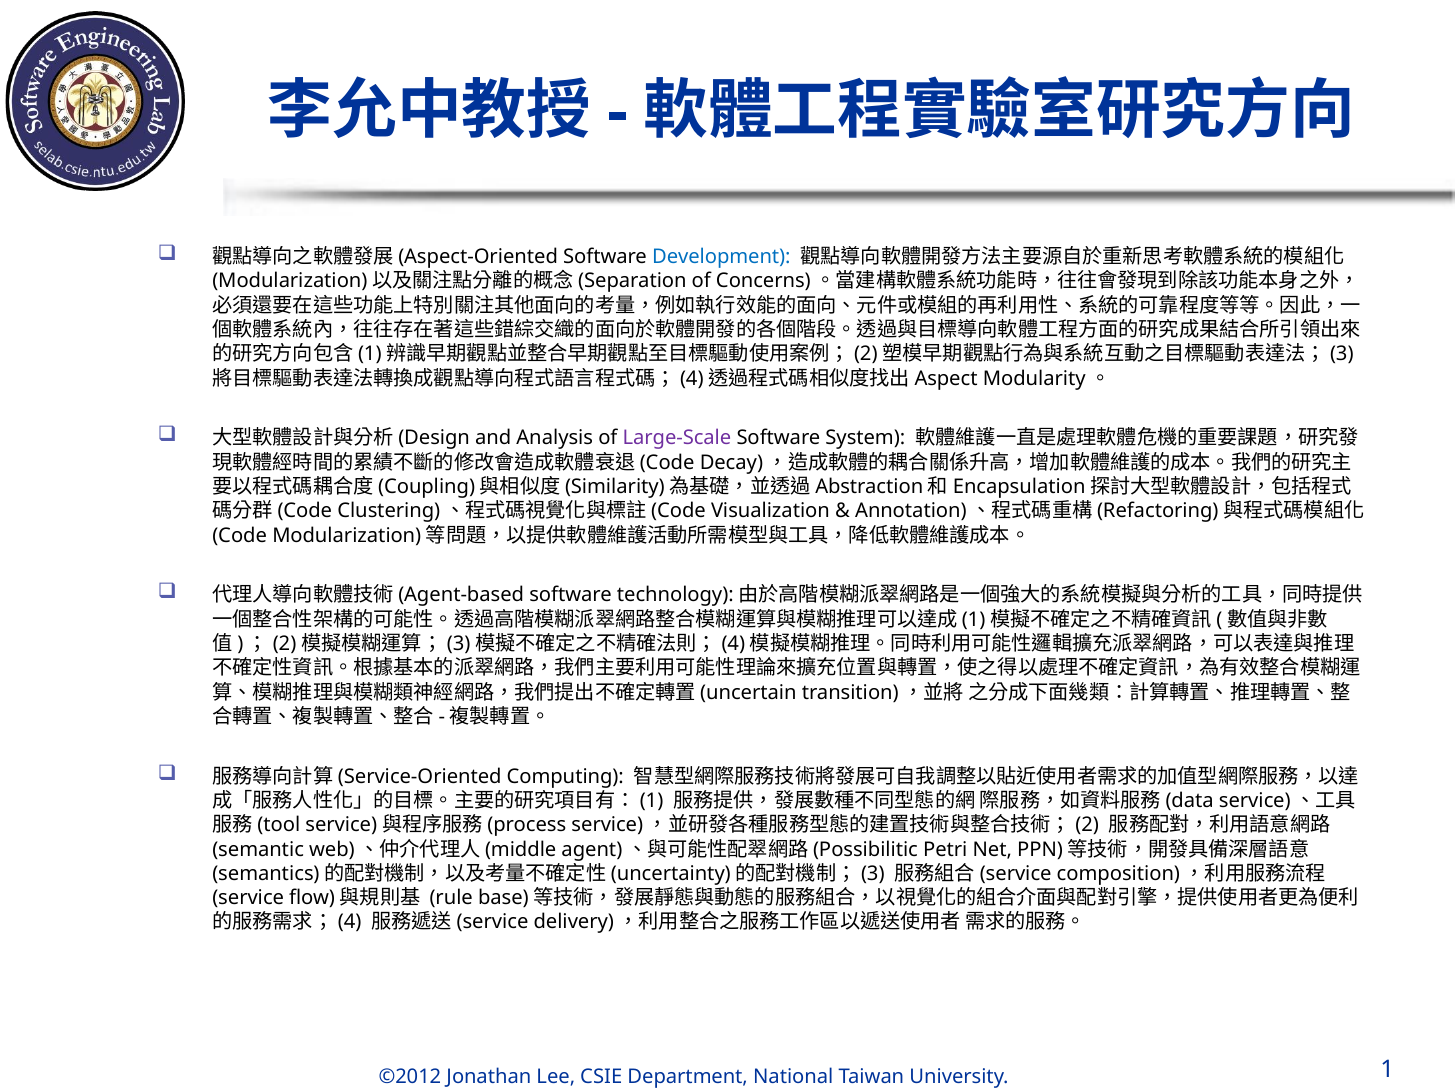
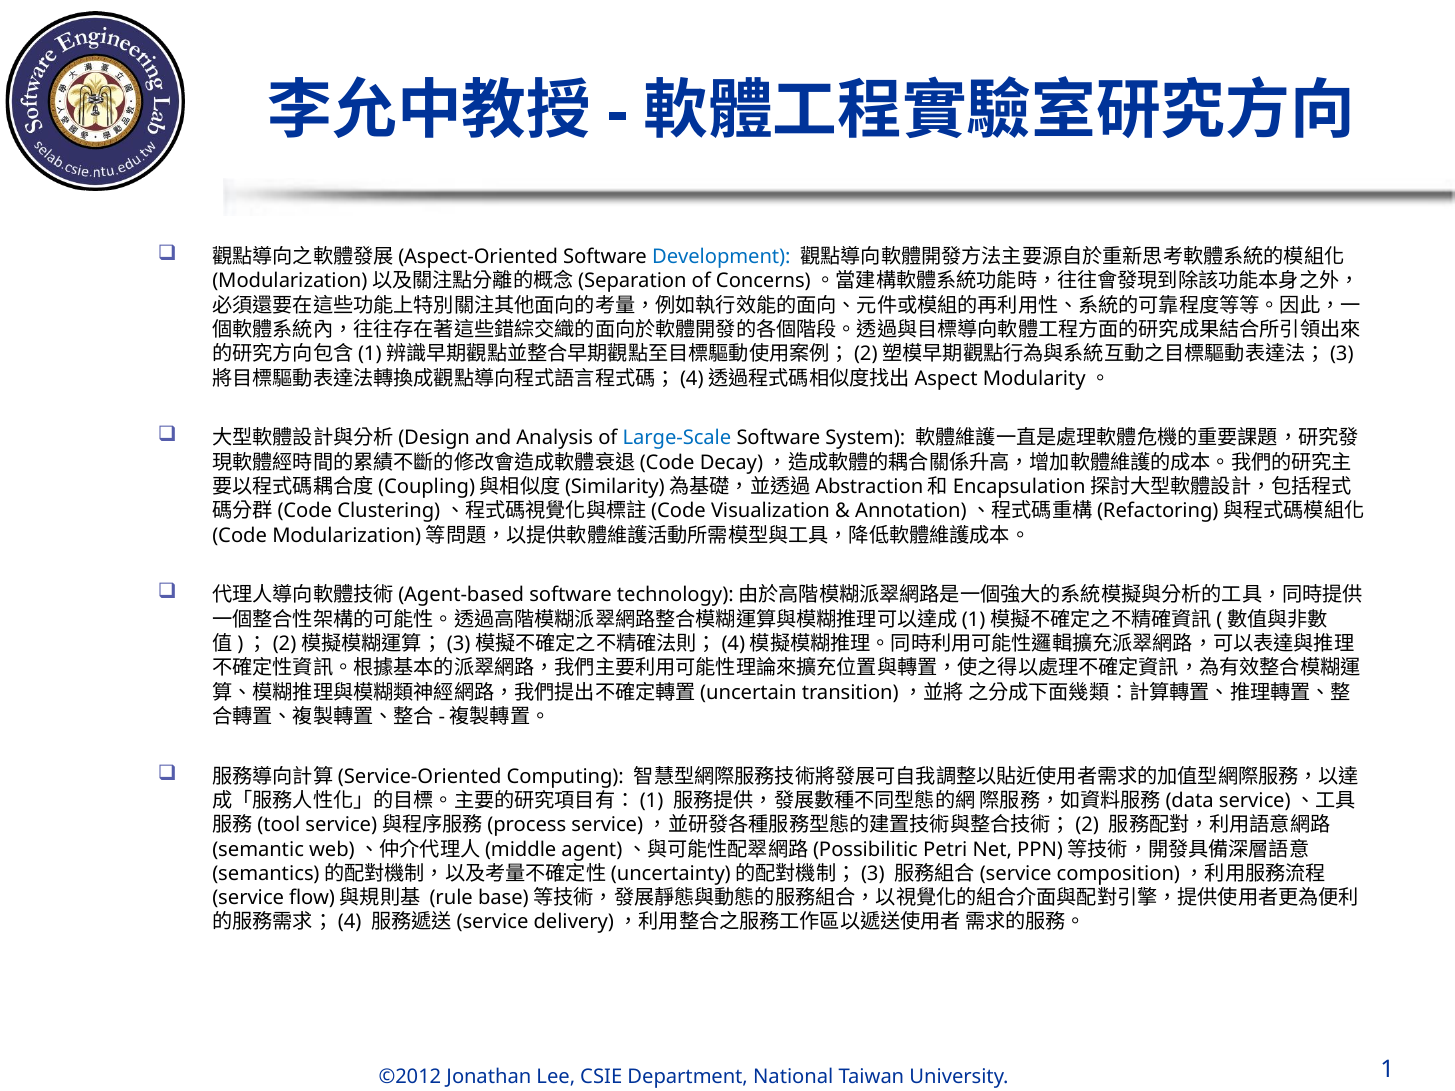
Large-Scale colour: purple -> blue
